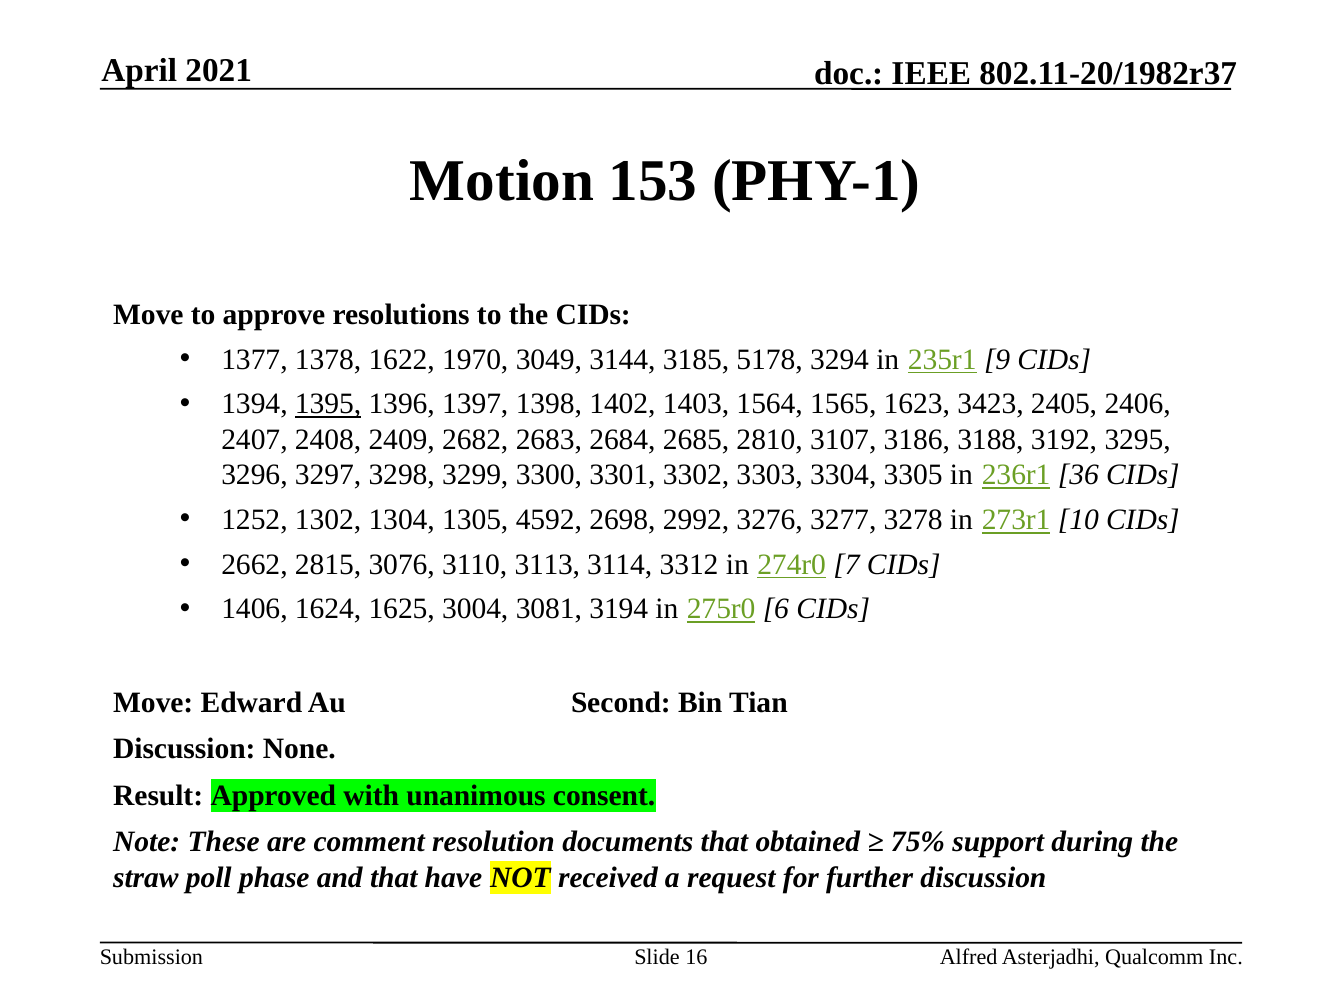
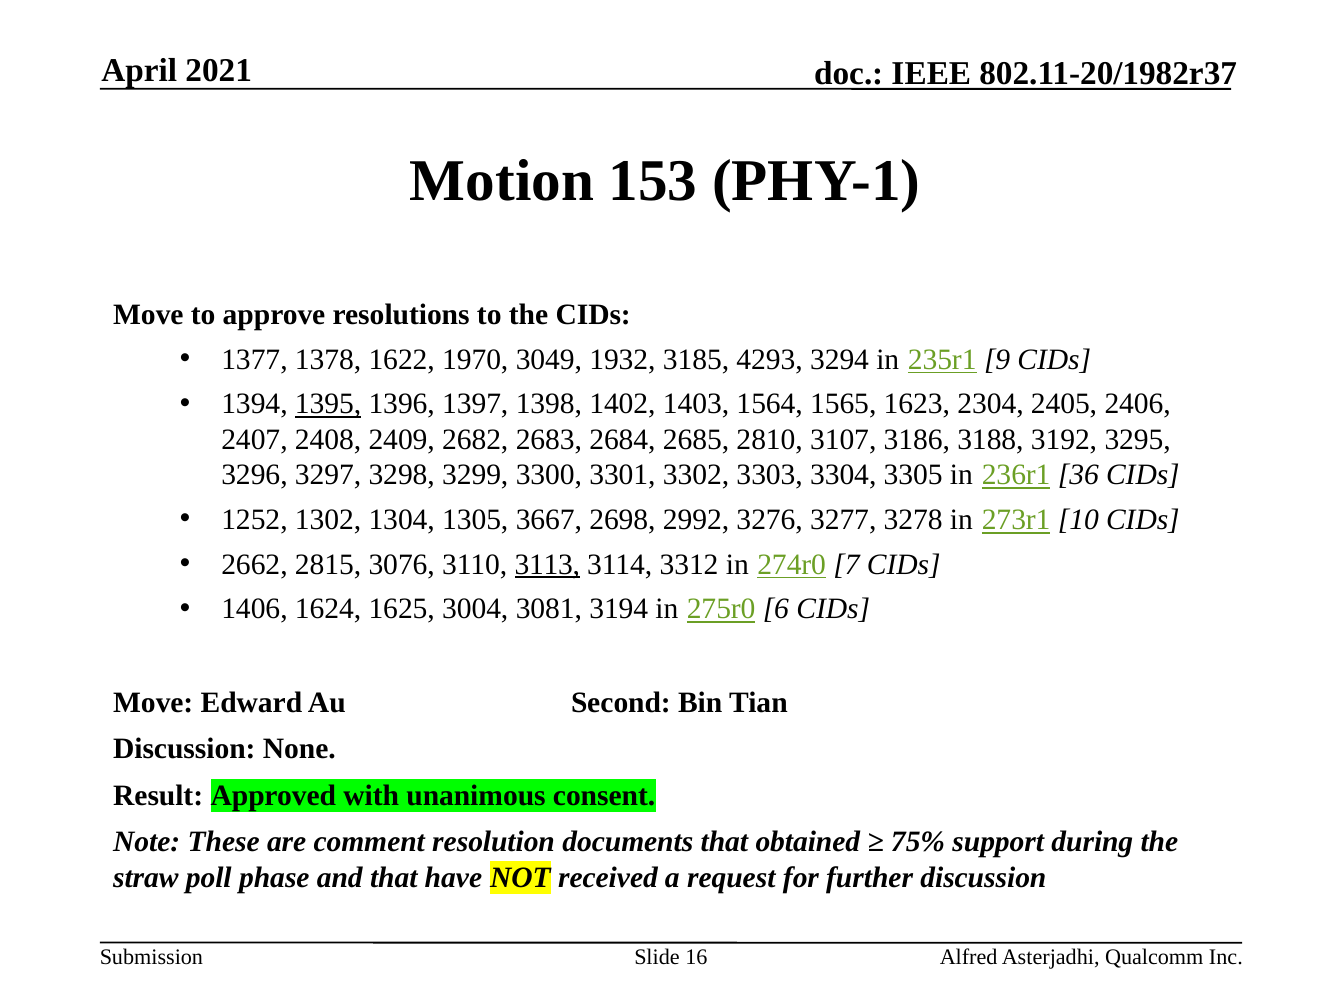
3144: 3144 -> 1932
5178: 5178 -> 4293
3423: 3423 -> 2304
4592: 4592 -> 3667
3113 underline: none -> present
